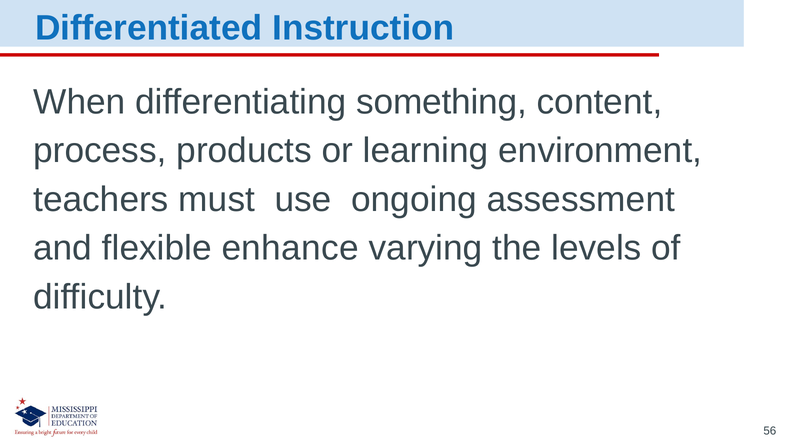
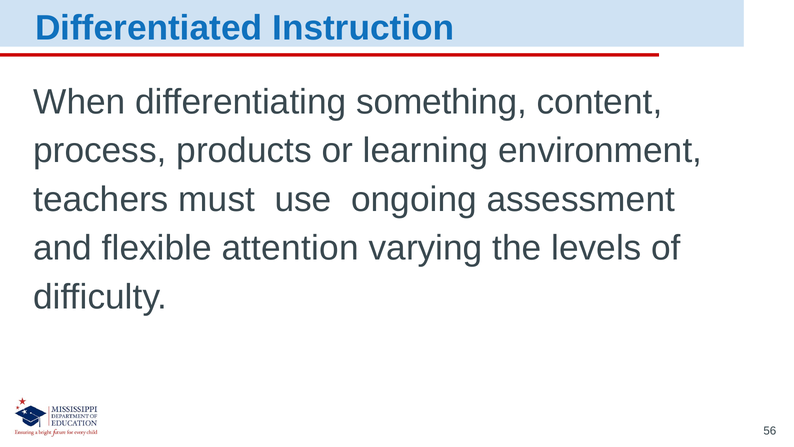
enhance: enhance -> attention
